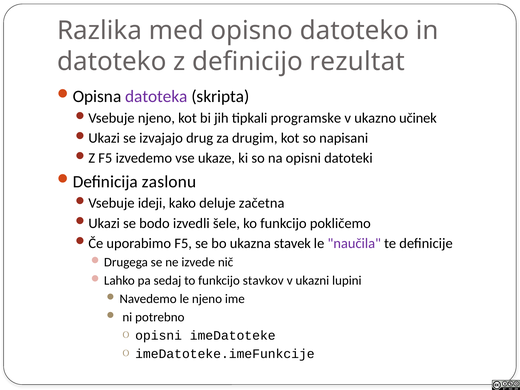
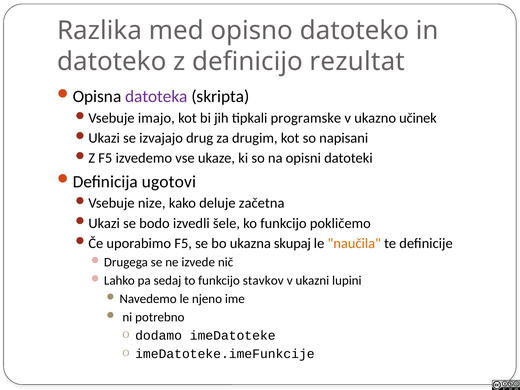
njeno at (156, 118): njeno -> imajo
zaslonu: zaslonu -> ugotovi
ideji: ideji -> nize
stavek: stavek -> skupaj
naučila colour: purple -> orange
opisni at (159, 336): opisni -> dodamo
